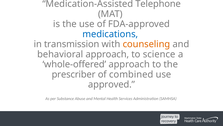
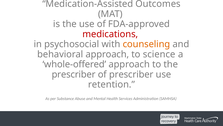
Telephone: Telephone -> Outcomes
medications colour: blue -> red
transmission: transmission -> psychosocial
of combined: combined -> prescriber
approved: approved -> retention
